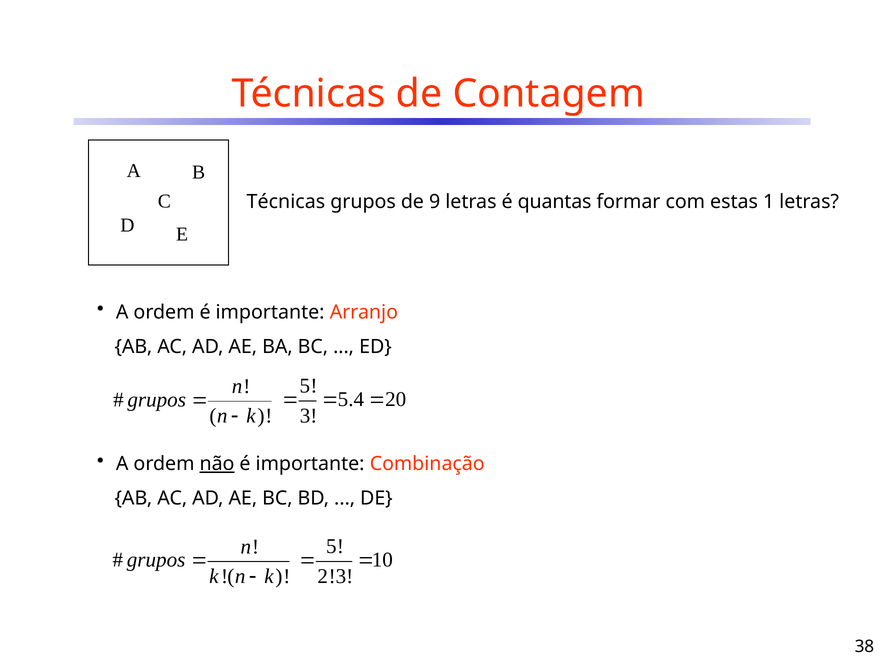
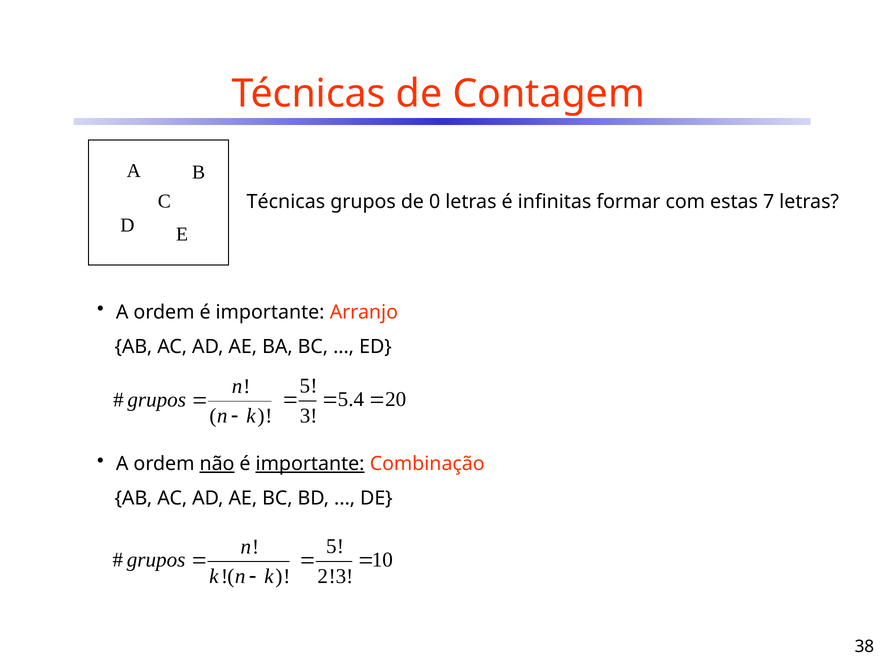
9: 9 -> 0
quantas: quantas -> infinitas
1: 1 -> 7
importante at (310, 464) underline: none -> present
